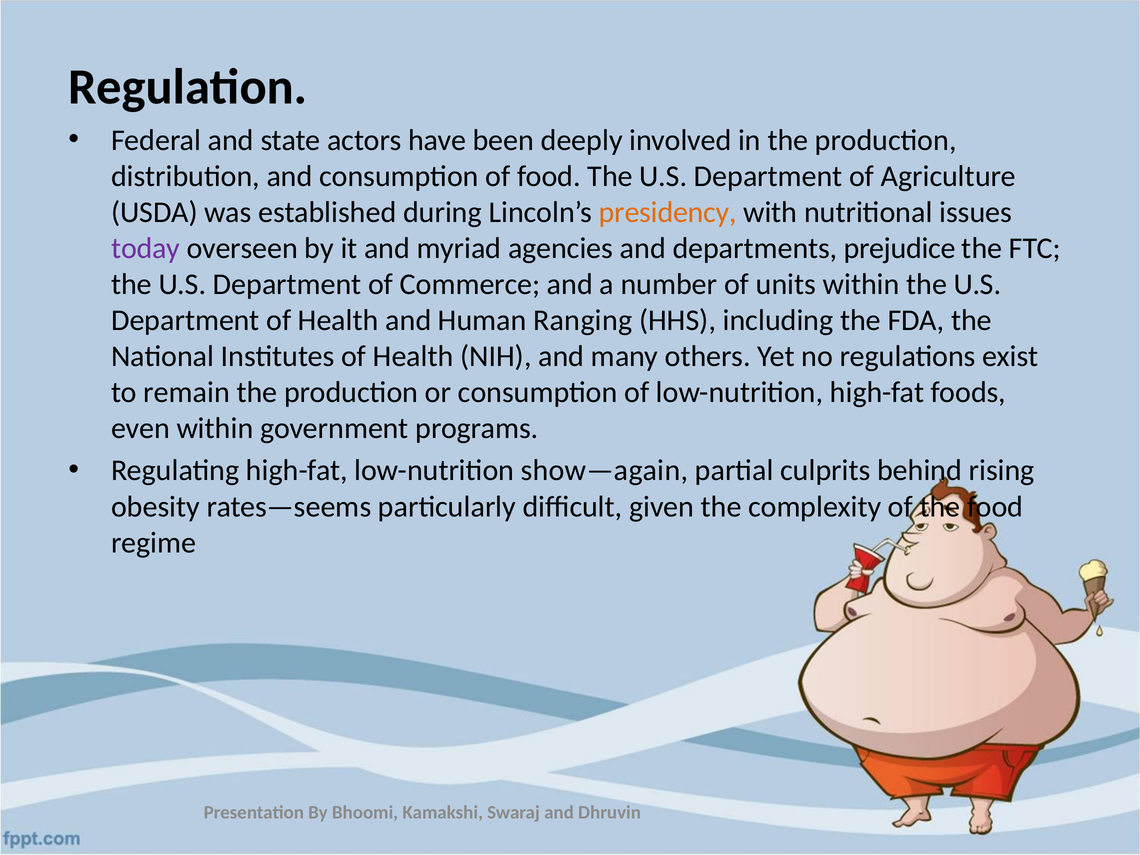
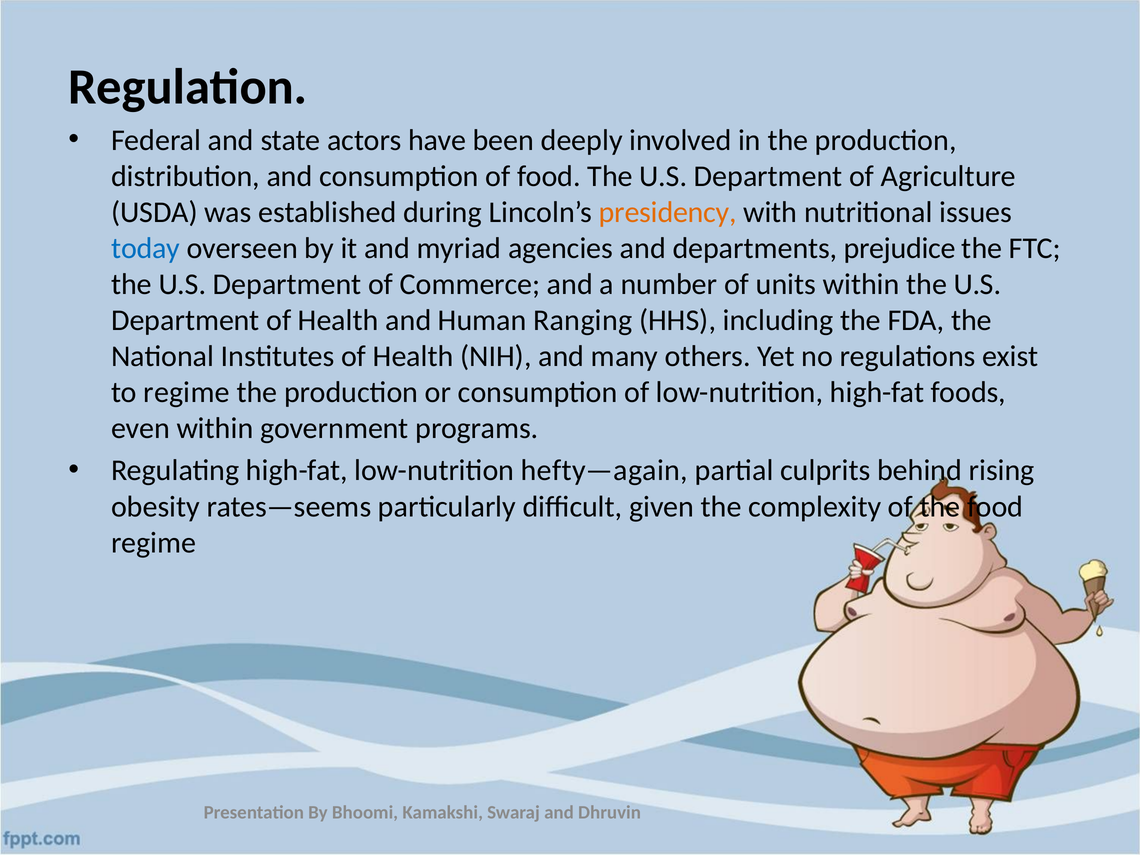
today colour: purple -> blue
to remain: remain -> regime
show—again: show—again -> hefty—again
